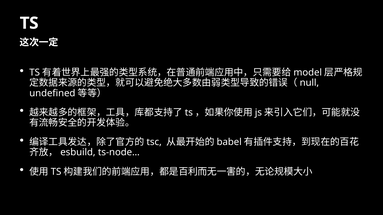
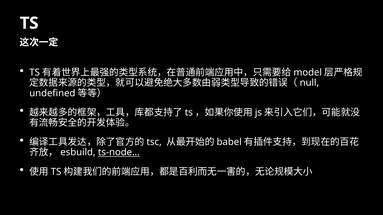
ts-node… underline: none -> present
